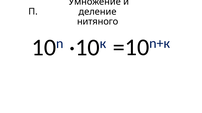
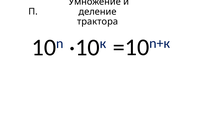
нитяного: нитяного -> трактора
